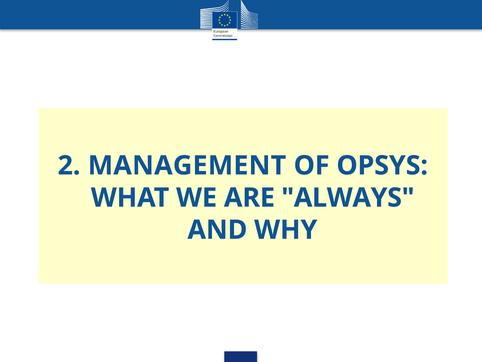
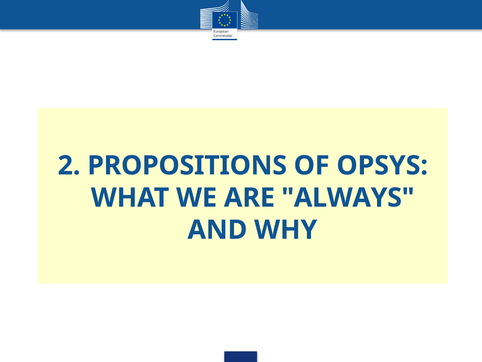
MANAGEMENT: MANAGEMENT -> PROPOSITIONS
